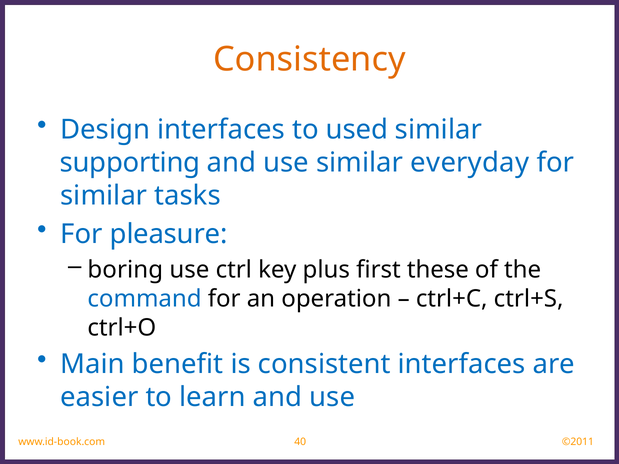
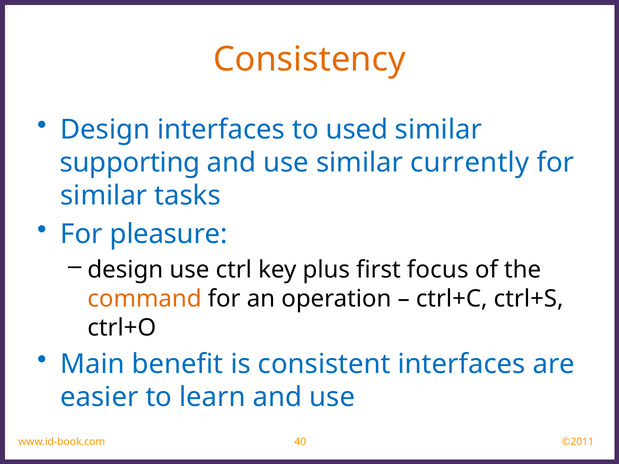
everyday: everyday -> currently
boring at (125, 270): boring -> design
these: these -> focus
command colour: blue -> orange
